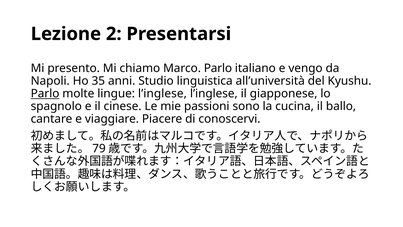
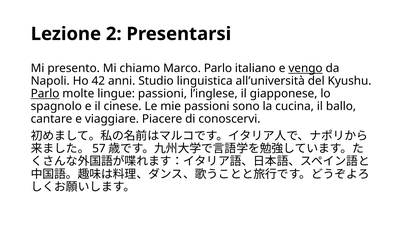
vengo underline: none -> present
35: 35 -> 42
lingue lʼinglese: lʼinglese -> passioni
79: 79 -> 57
